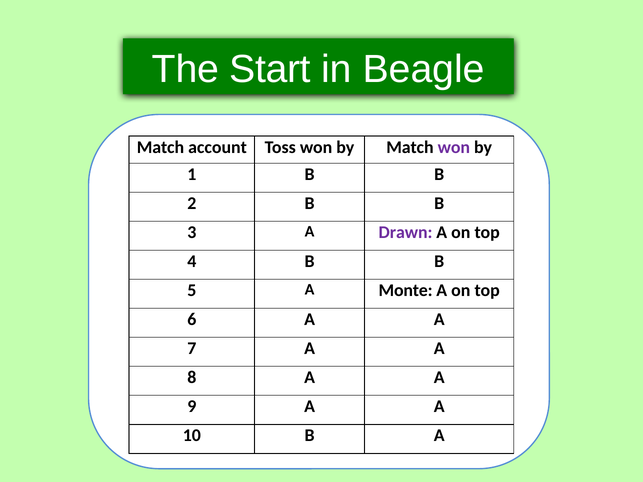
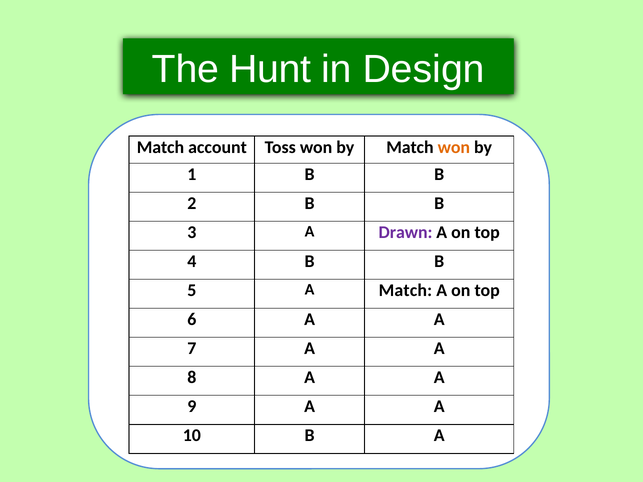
Start: Start -> Hunt
Beagle: Beagle -> Design
won at (454, 147) colour: purple -> orange
A Monte: Monte -> Match
